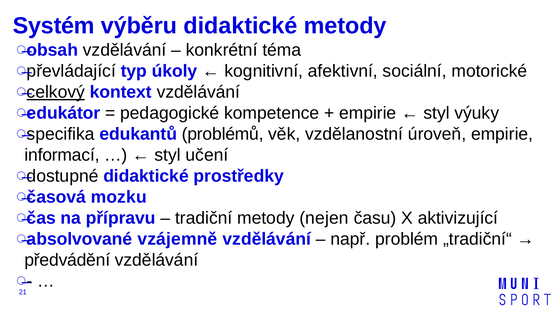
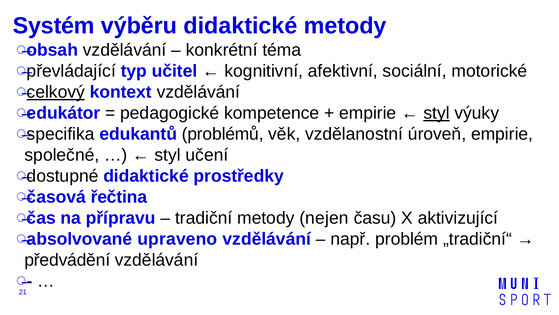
úkoly: úkoly -> učitel
styl at (437, 113) underline: none -> present
informací: informací -> společné
mozku: mozku -> řečtina
vzájemně: vzájemně -> upraveno
